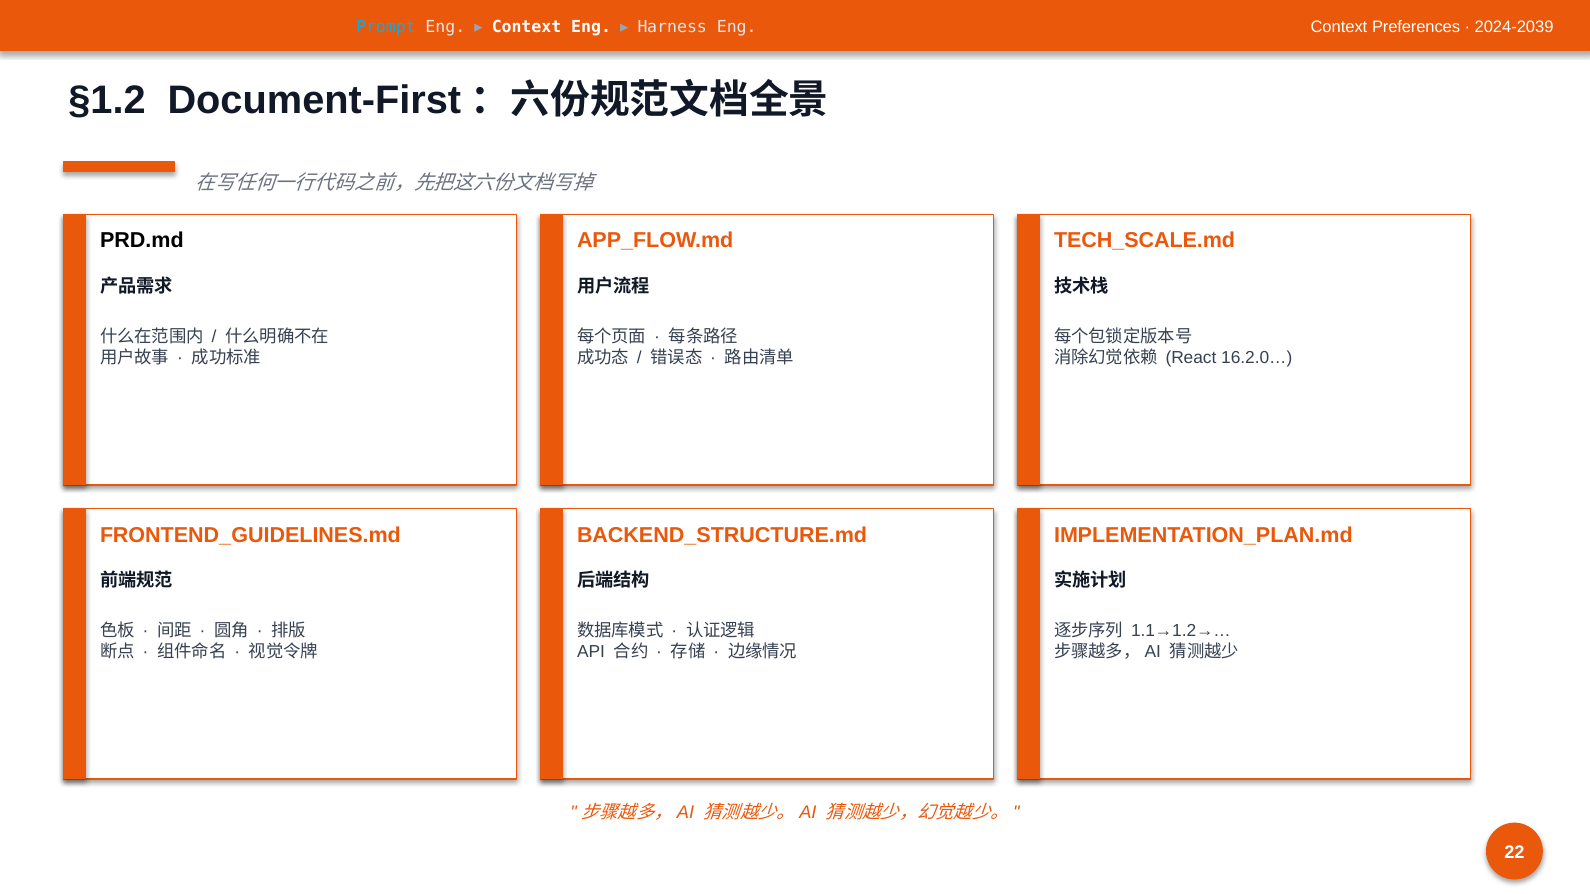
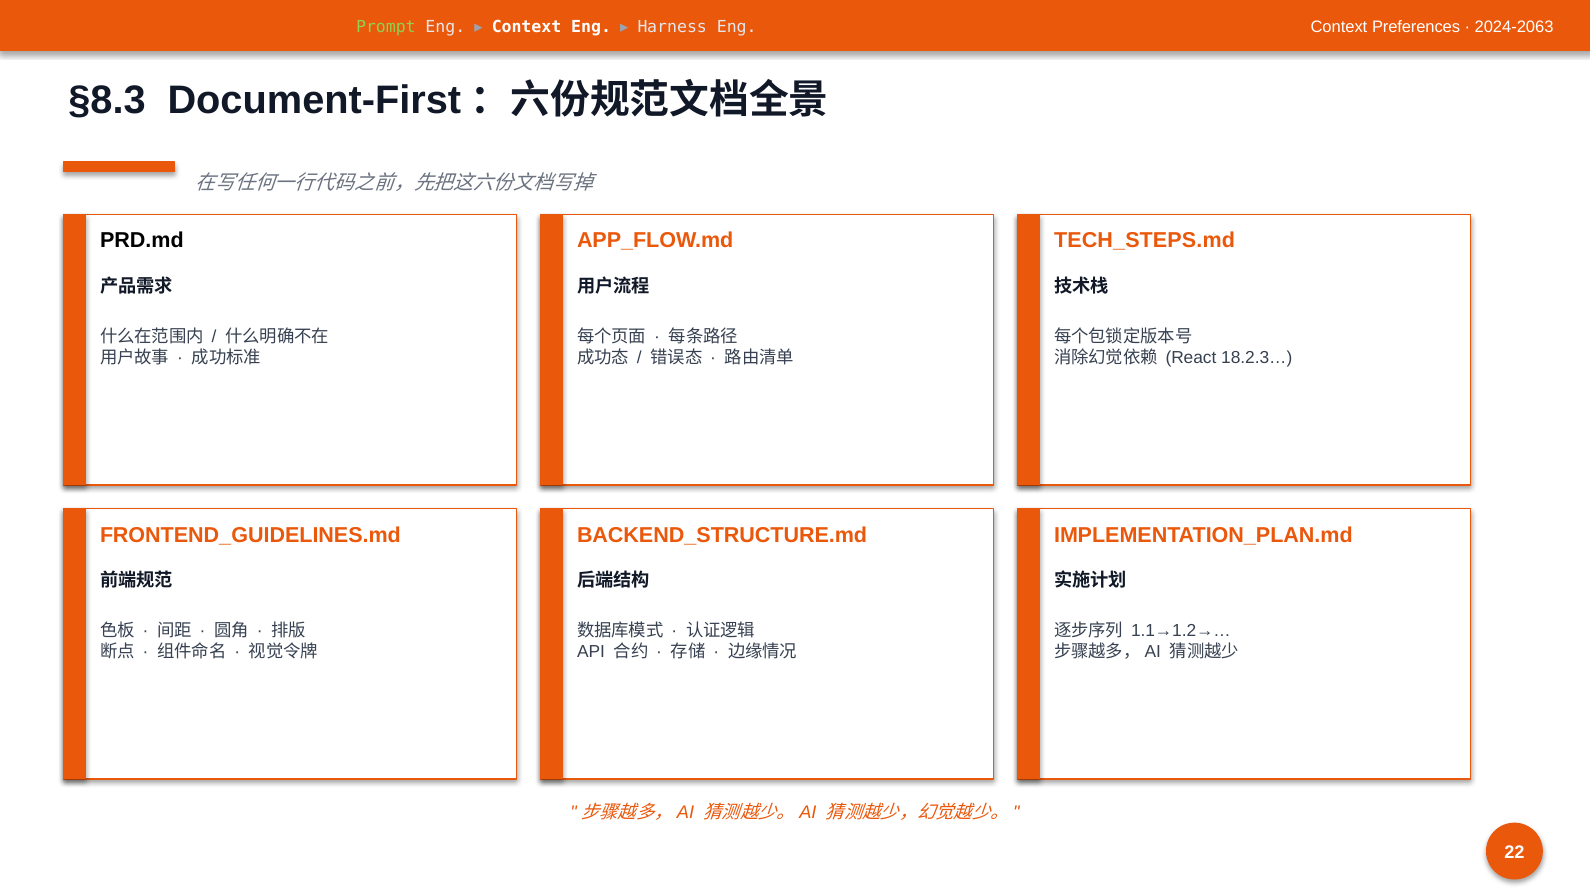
Prompt colour: light blue -> light green
2024-2039: 2024-2039 -> 2024-2063
§1.2: §1.2 -> §8.3
TECH_SCALE.md: TECH_SCALE.md -> TECH_STEPS.md
16.2.0…: 16.2.0… -> 18.2.3…
